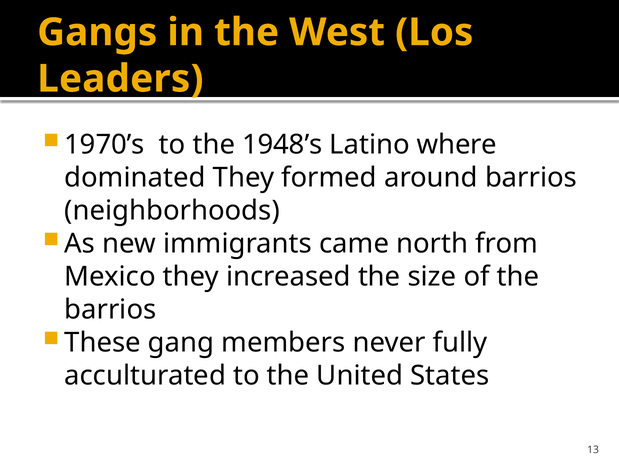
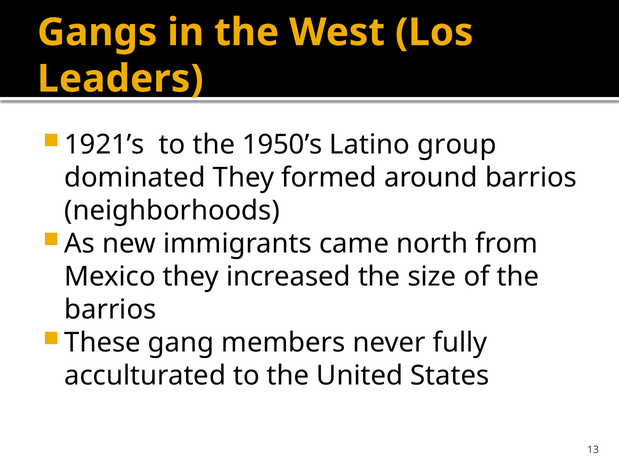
1970’s: 1970’s -> 1921’s
1948’s: 1948’s -> 1950’s
where: where -> group
